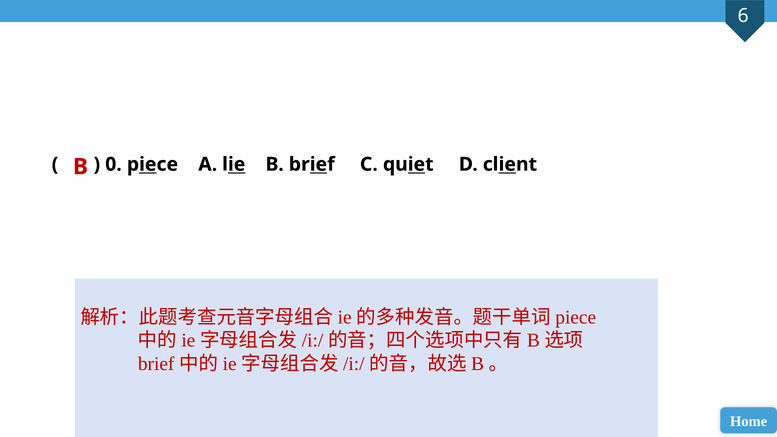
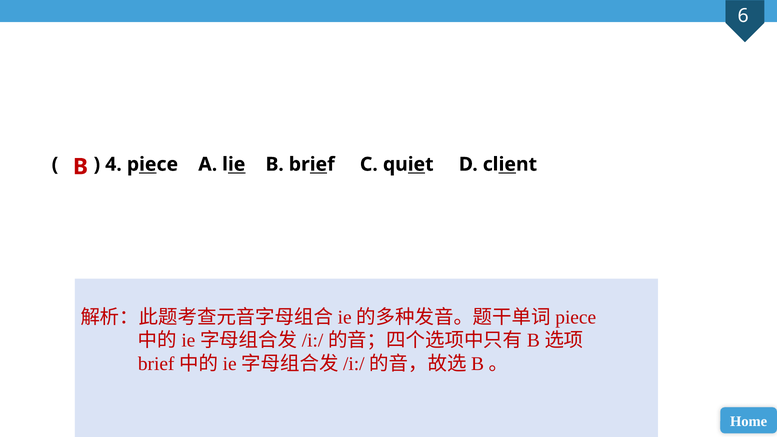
0: 0 -> 4
